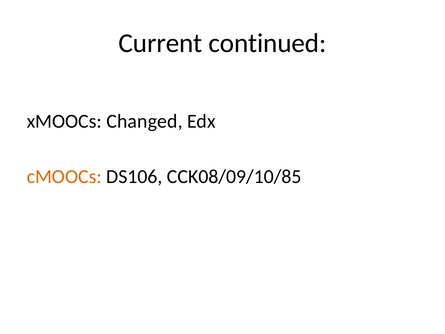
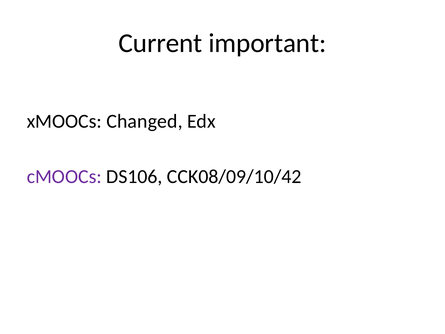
continued: continued -> important
cMOOCs colour: orange -> purple
CCK08/09/10/85: CCK08/09/10/85 -> CCK08/09/10/42
